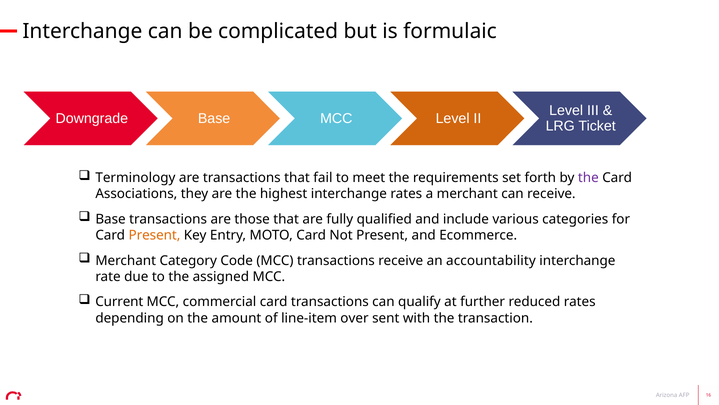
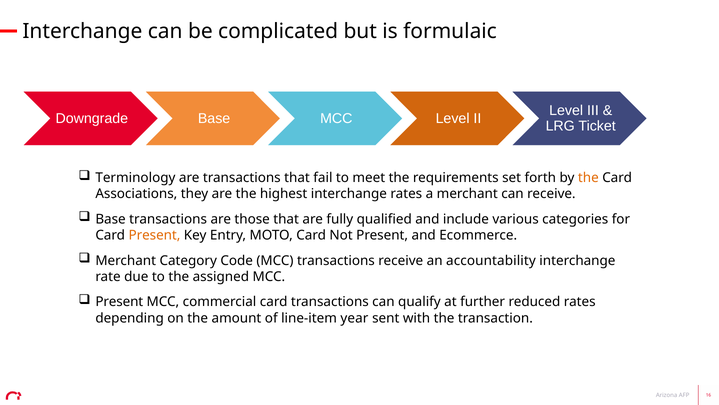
the at (588, 178) colour: purple -> orange
Current at (119, 302): Current -> Present
over: over -> year
